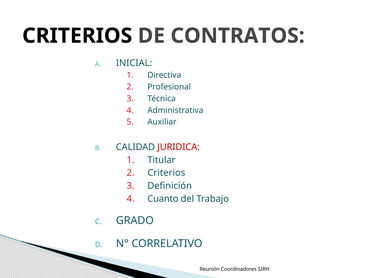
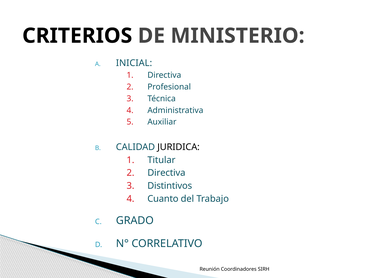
CONTRATOS: CONTRATOS -> MINISTERIO
JURIDICA colour: red -> black
Criterios at (166, 173): Criterios -> Directiva
Definición: Definición -> Distintivos
